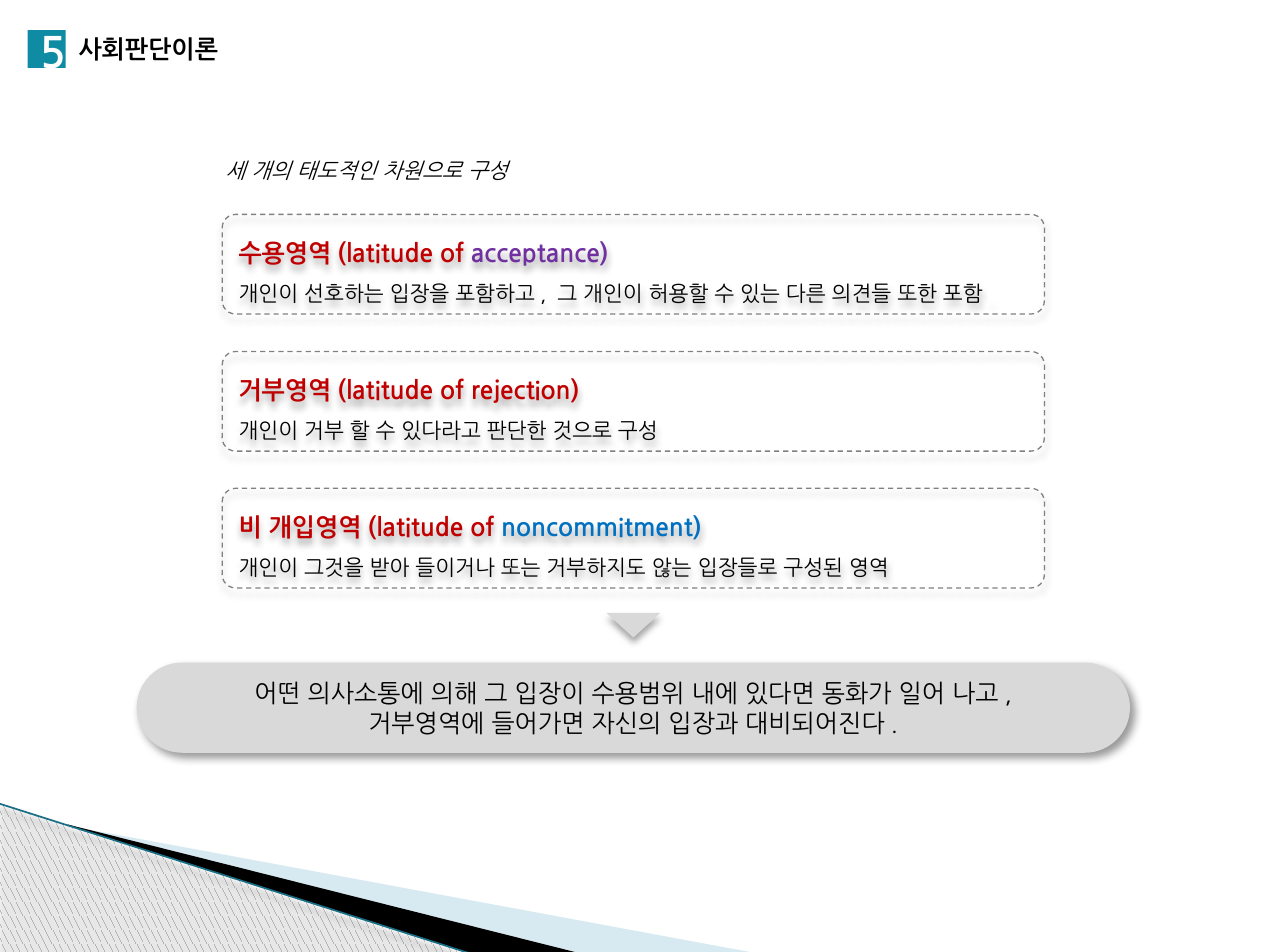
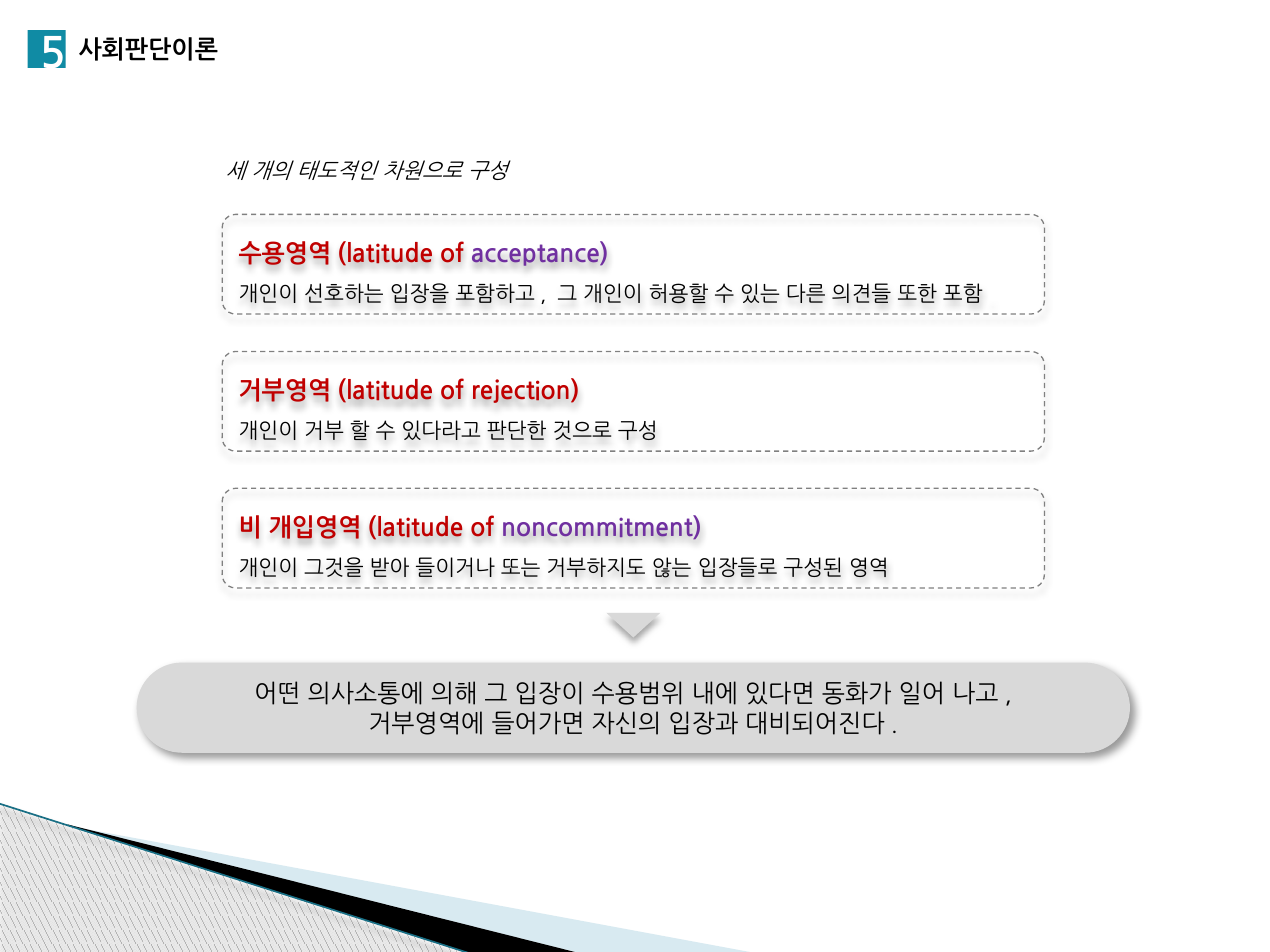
noncommitment colour: blue -> purple
